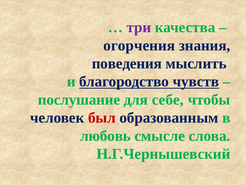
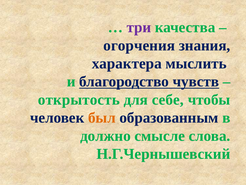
поведения: поведения -> характера
послушание: послушание -> открытость
был colour: red -> orange
любовь: любовь -> должно
